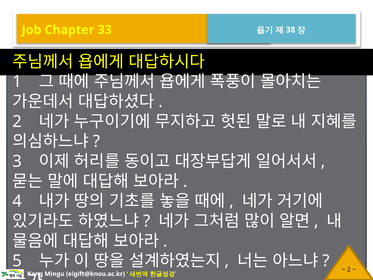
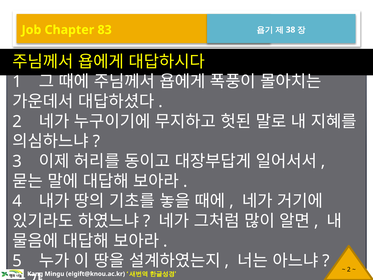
33: 33 -> 83
